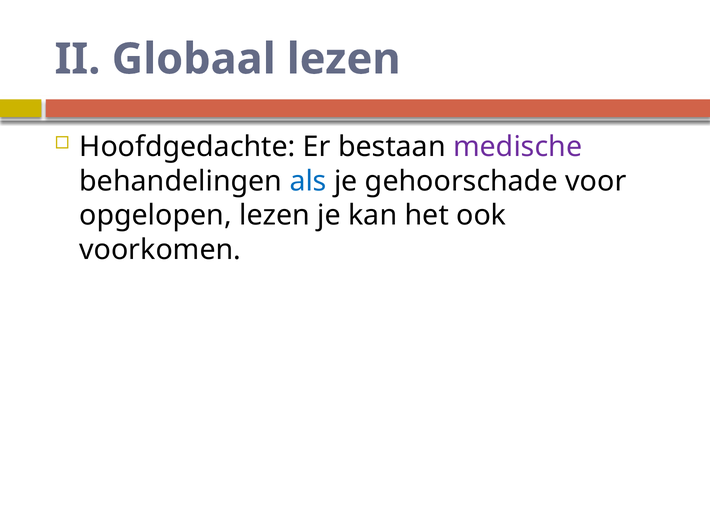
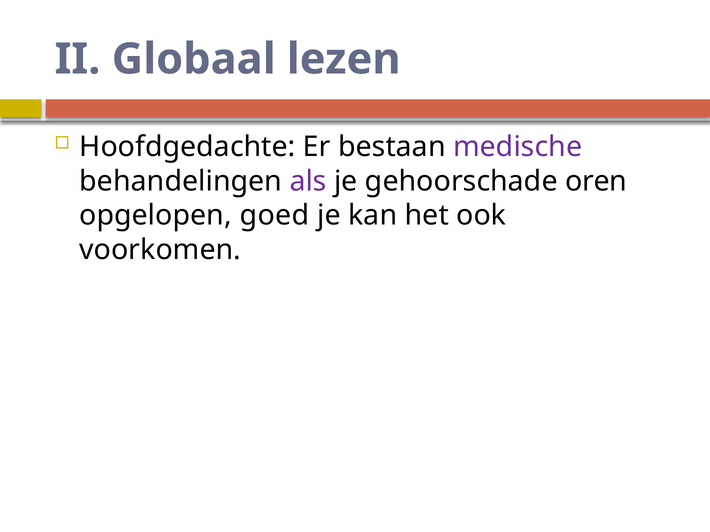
als colour: blue -> purple
voor: voor -> oren
opgelopen lezen: lezen -> goed
